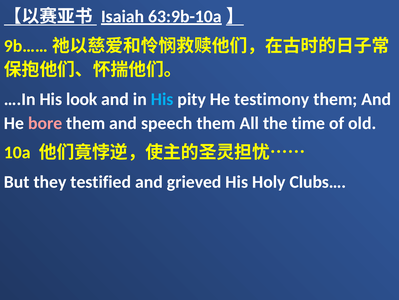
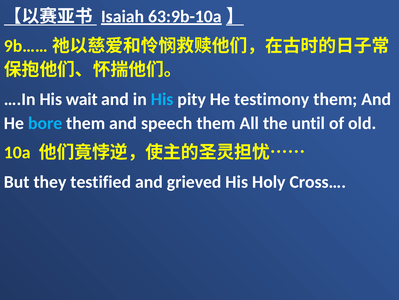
look: look -> wait
bore colour: pink -> light blue
time: time -> until
Clubs…: Clubs… -> Cross…
